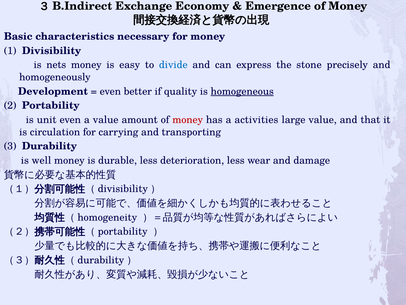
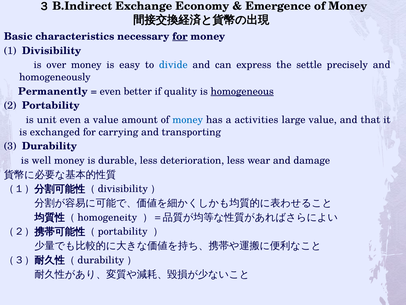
for at (180, 36) underline: none -> present
nets: nets -> over
stone: stone -> settle
Development: Development -> Permanently
money at (188, 120) colour: red -> blue
circulation: circulation -> exchanged
